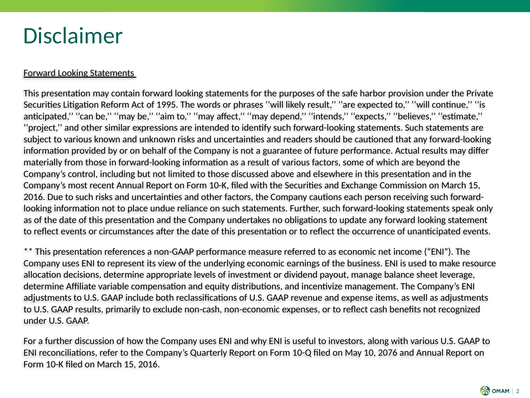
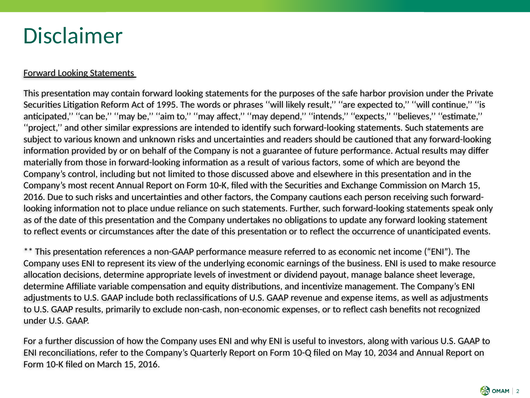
2076: 2076 -> 2034
